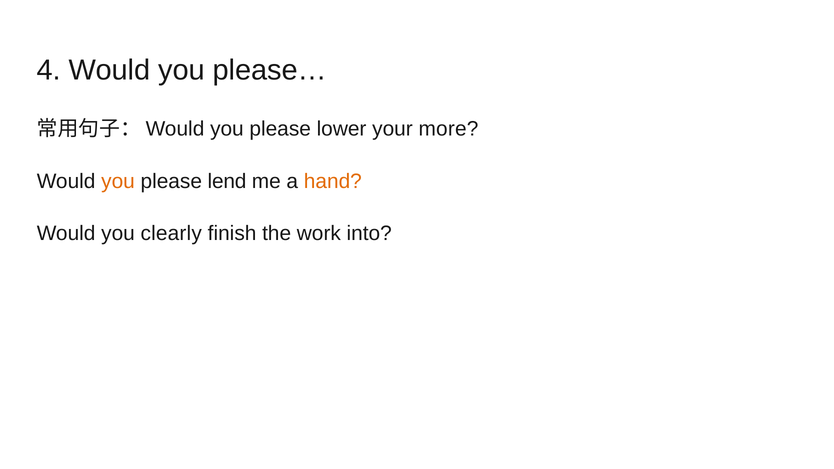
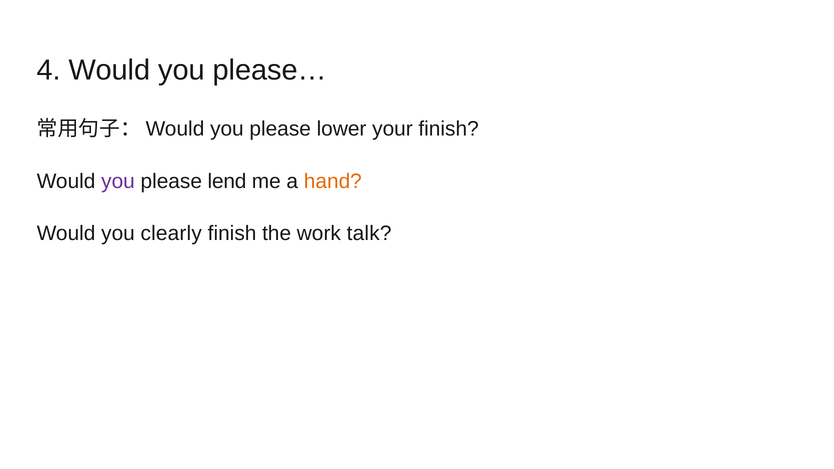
your more: more -> finish
you at (118, 181) colour: orange -> purple
into: into -> talk
